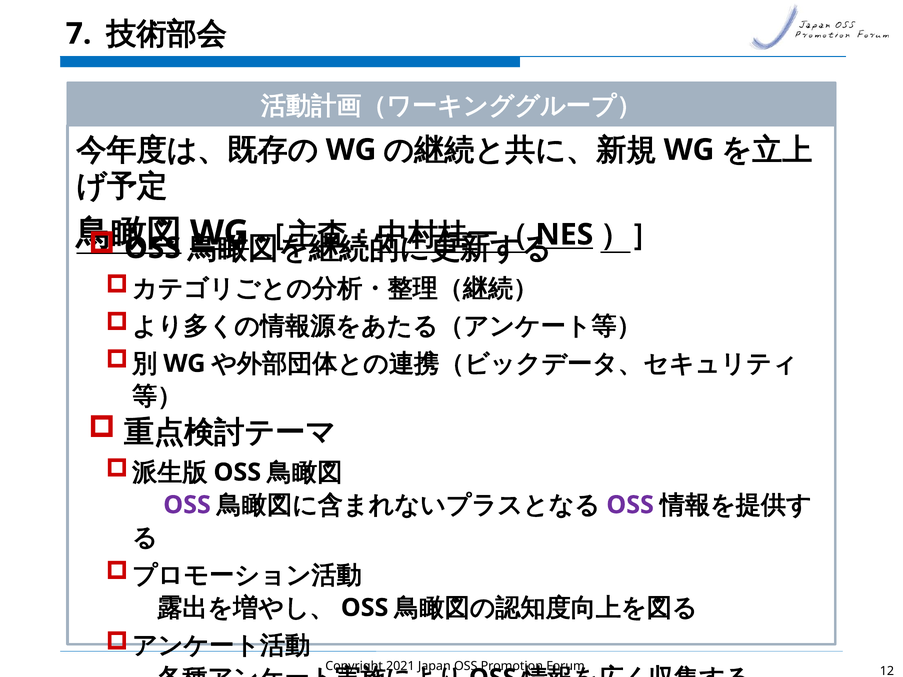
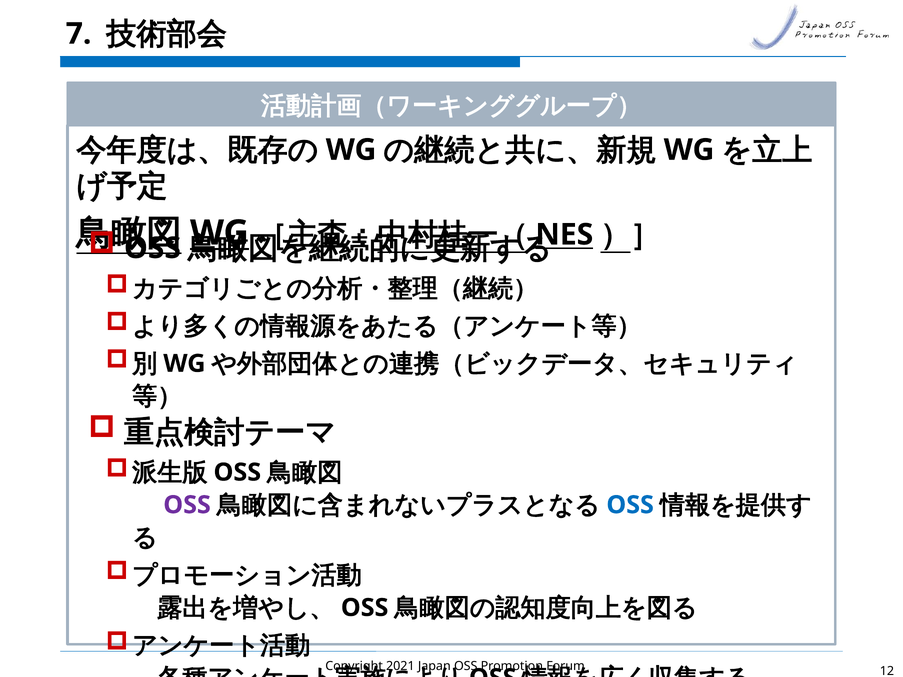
OSS at (630, 505) colour: purple -> blue
